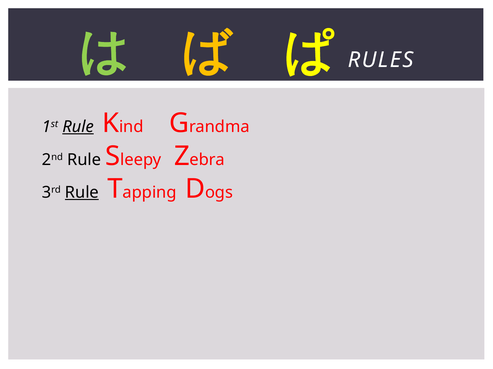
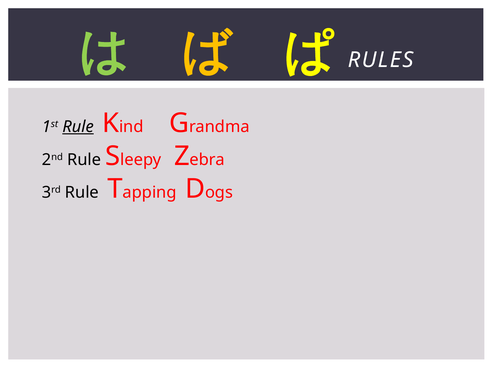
Rule at (82, 193) underline: present -> none
